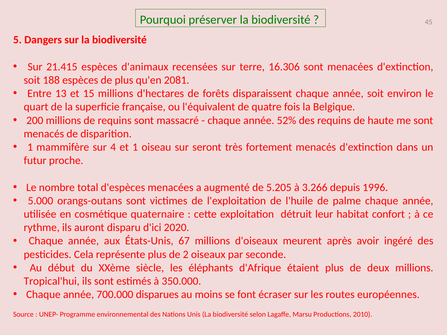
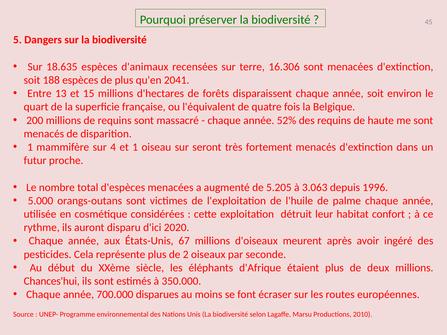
21.415: 21.415 -> 18.635
2081: 2081 -> 2041
3.266: 3.266 -> 3.063
quaternaire: quaternaire -> considérées
Tropical'hui: Tropical'hui -> Chances'hui
